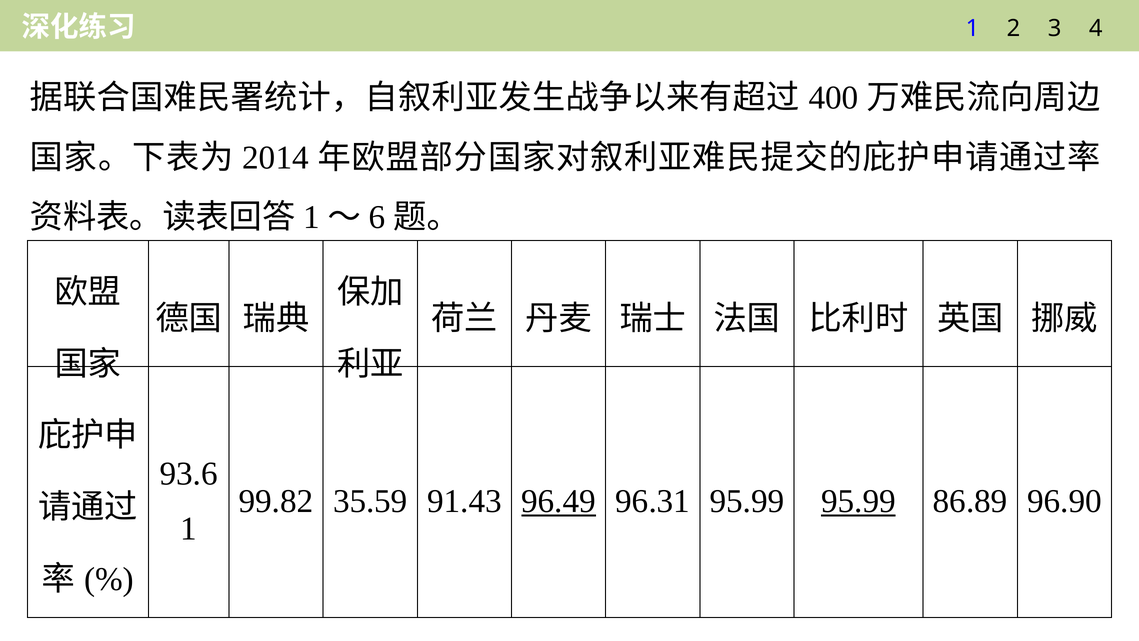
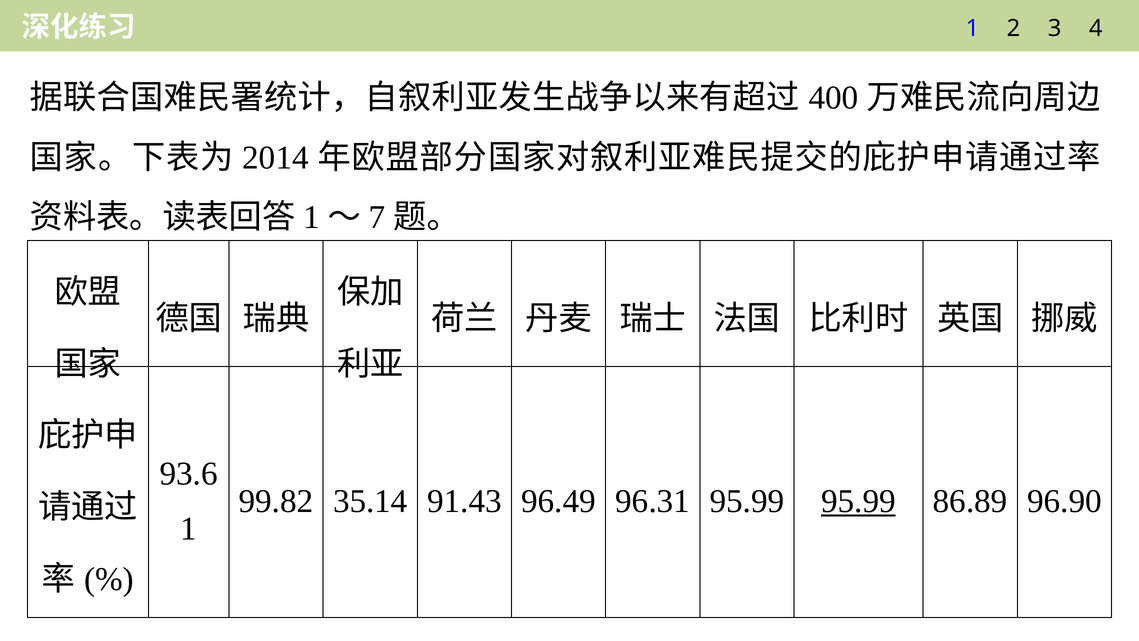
6: 6 -> 7
35.59: 35.59 -> 35.14
96.49 underline: present -> none
